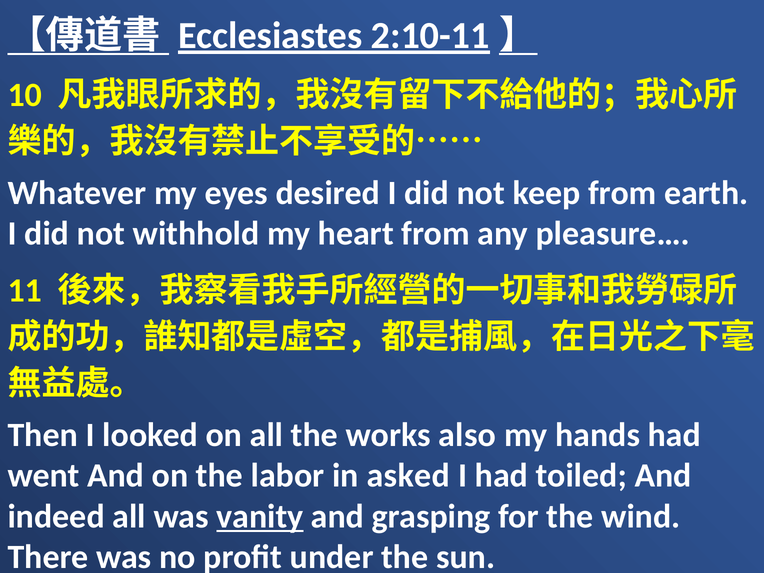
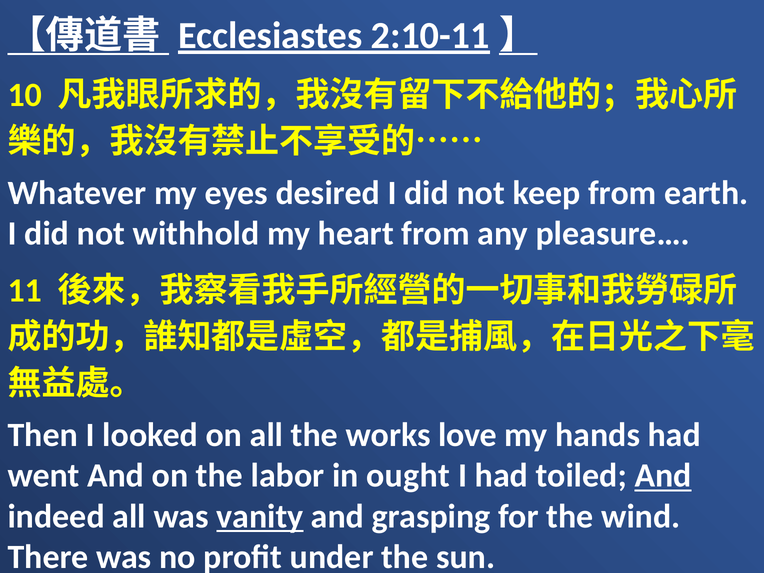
also: also -> love
asked: asked -> ought
And at (663, 476) underline: none -> present
